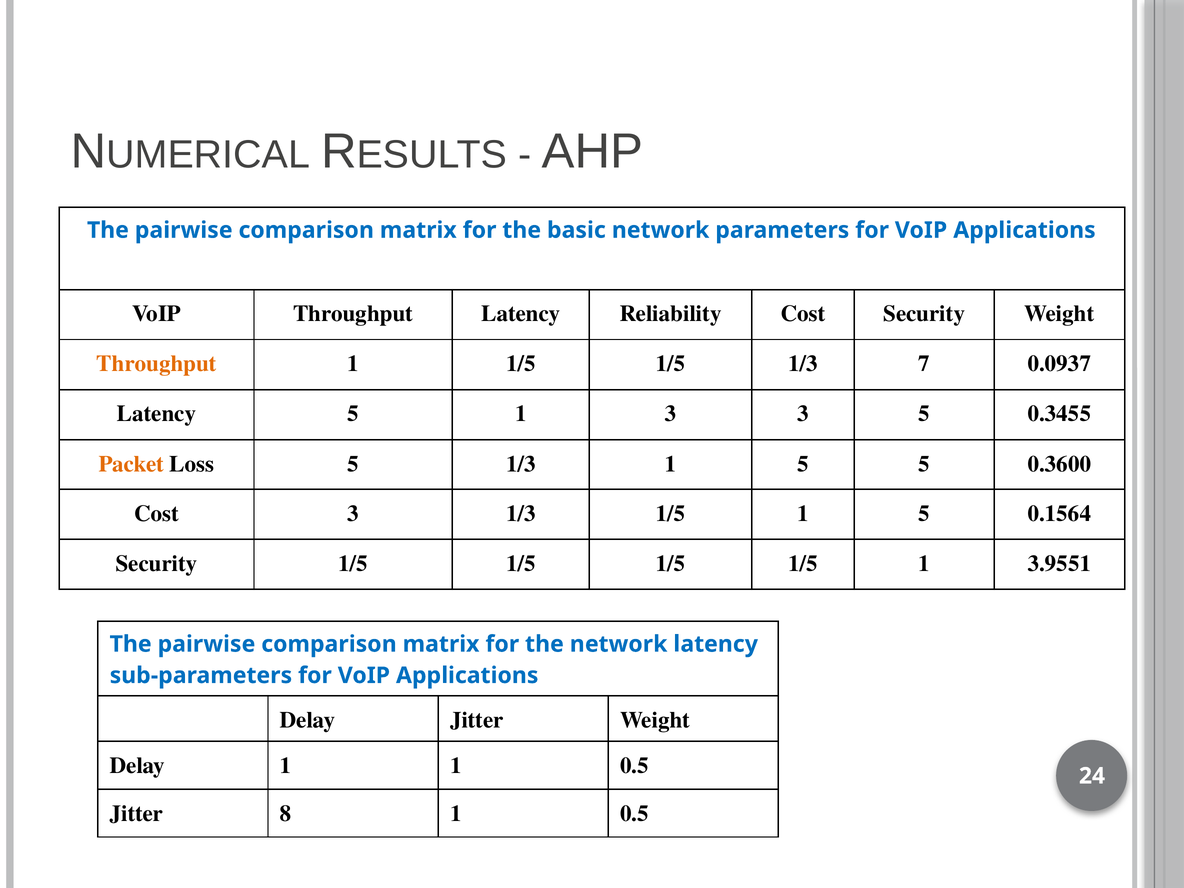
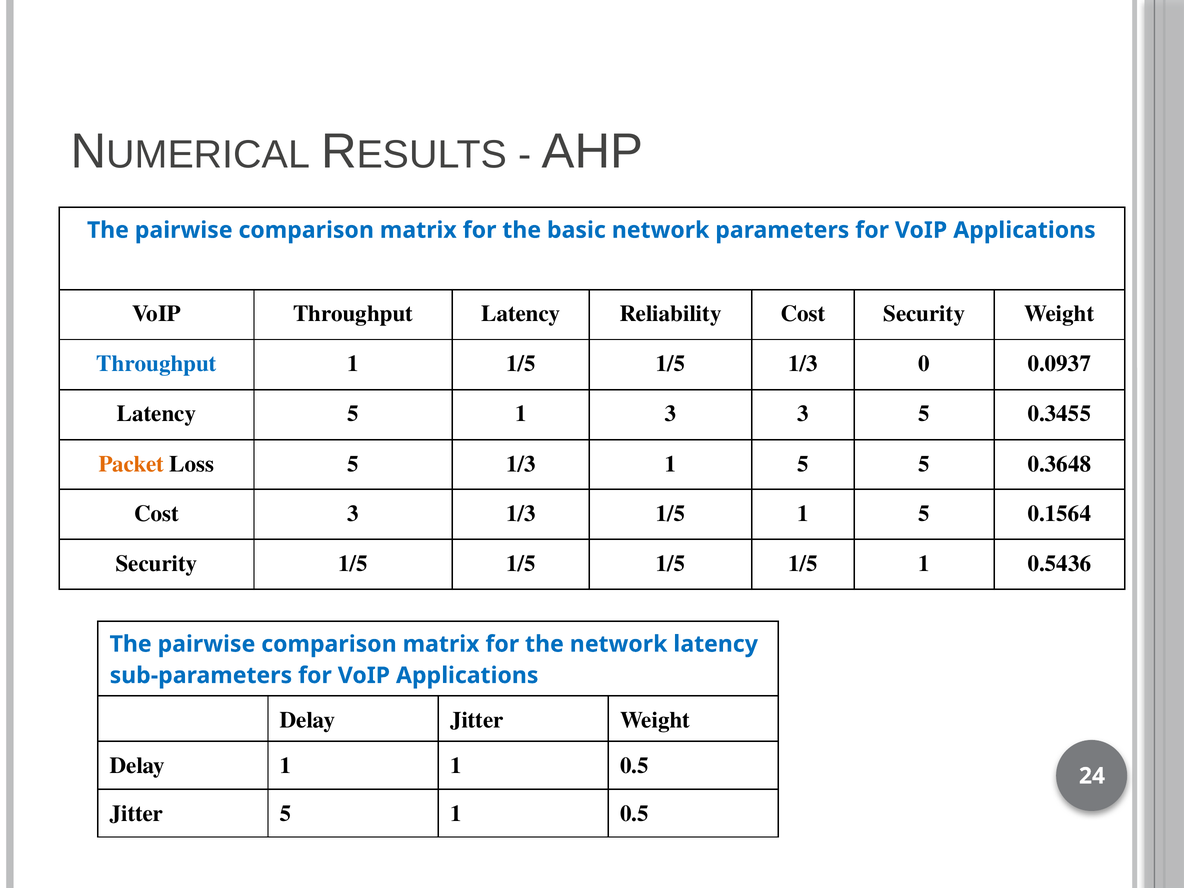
Throughput at (157, 364) colour: orange -> blue
7: 7 -> 0
0.3600: 0.3600 -> 0.3648
3.9551: 3.9551 -> 0.5436
Jitter 8: 8 -> 5
